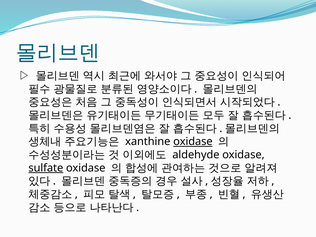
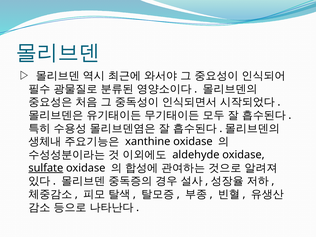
oxidase at (193, 142) underline: present -> none
